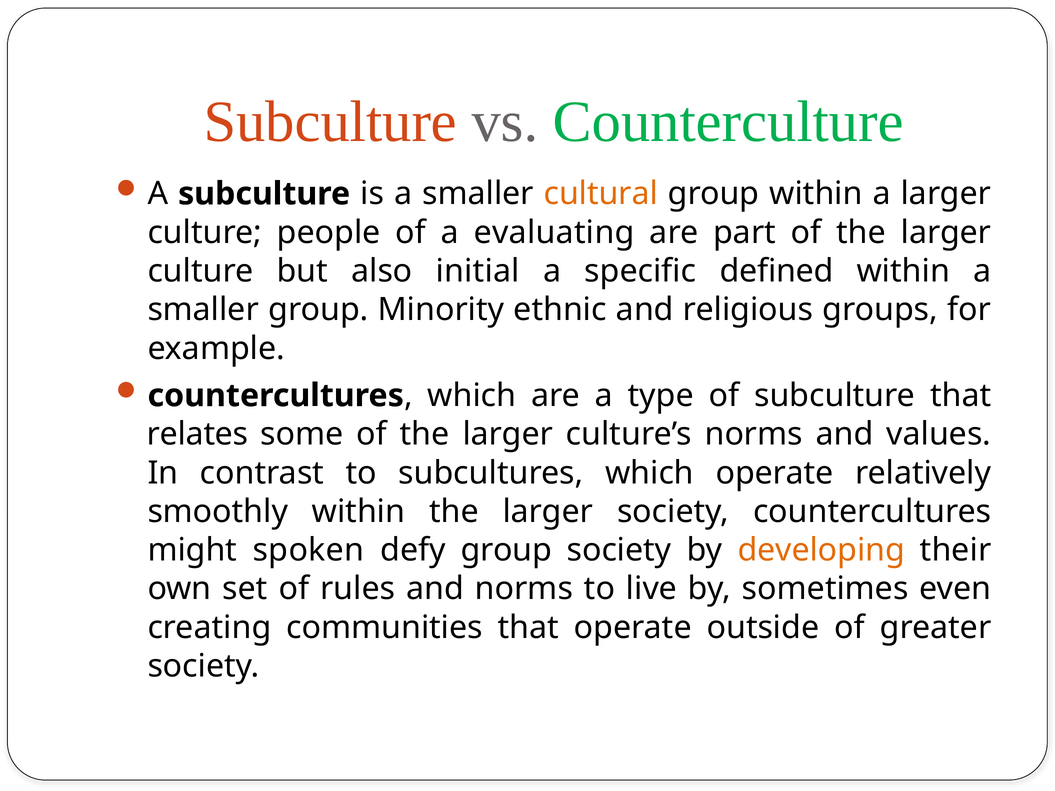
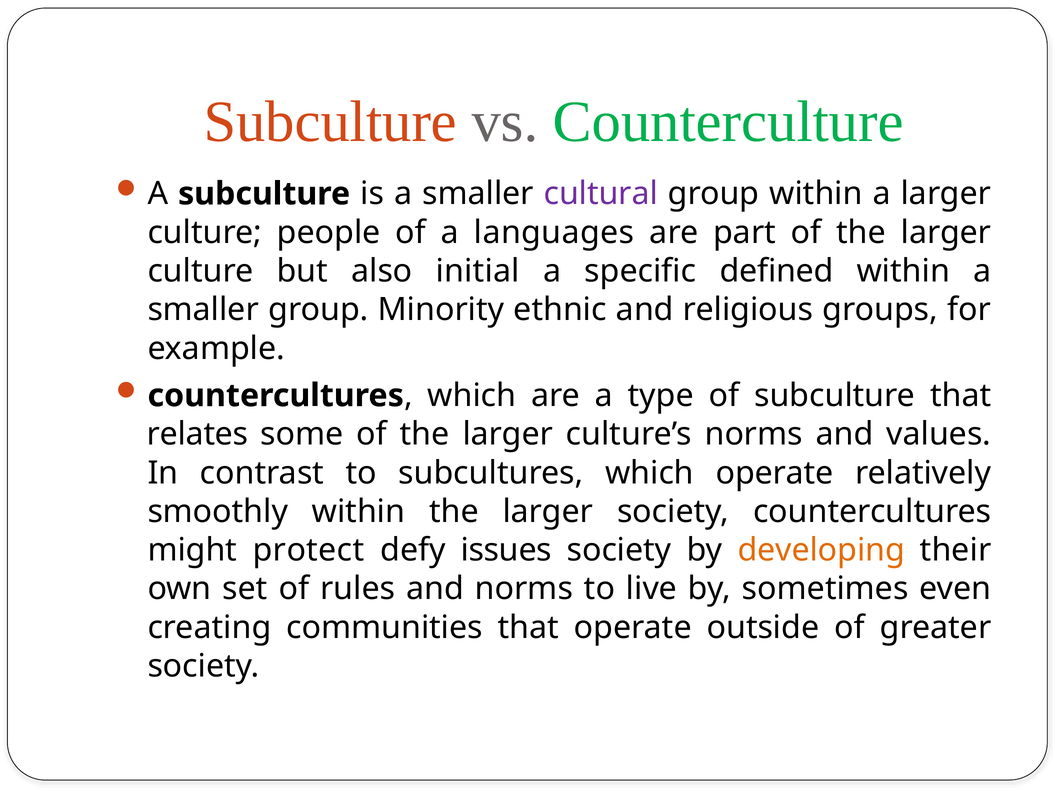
cultural colour: orange -> purple
evaluating: evaluating -> languages
spoken: spoken -> protect
defy group: group -> issues
